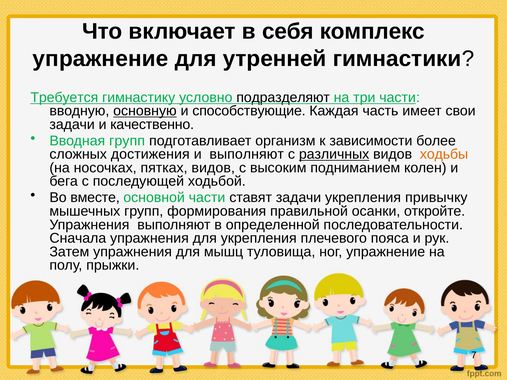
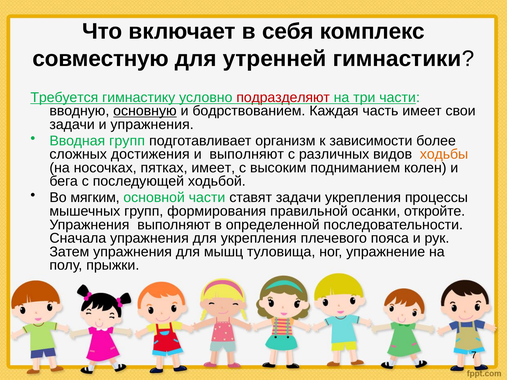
упражнение at (100, 59): упражнение -> совместную
подразделяют colour: black -> red
способствующие: способствующие -> бодрствованием
и качественно: качественно -> упражнения
различных underline: present -> none
пятках видов: видов -> имеет
вместе: вместе -> мягким
привычку: привычку -> процессы
